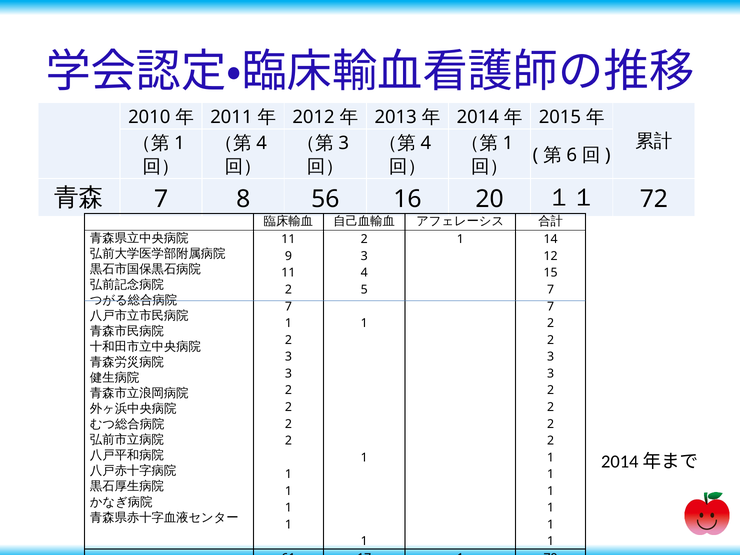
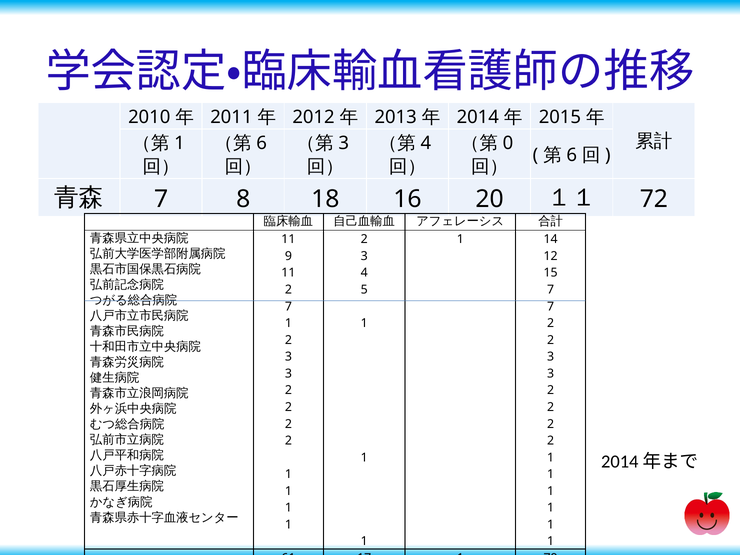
4 at (262, 143): 4 -> 6
1 at (508, 143): 1 -> 0
56: 56 -> 18
